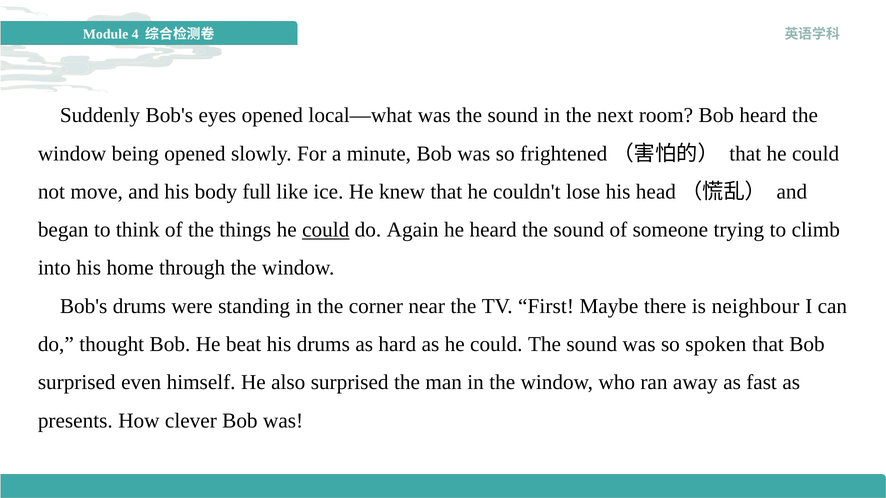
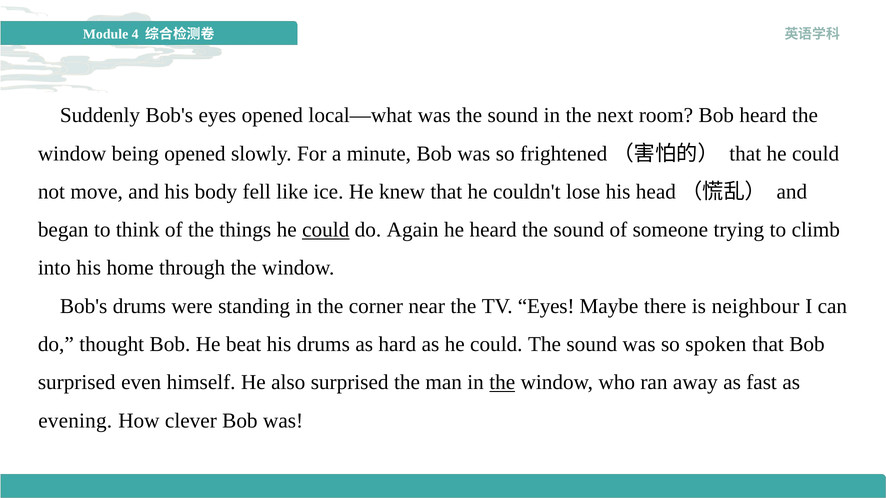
full: full -> fell
TV First: First -> Eyes
the at (502, 383) underline: none -> present
presents: presents -> evening
